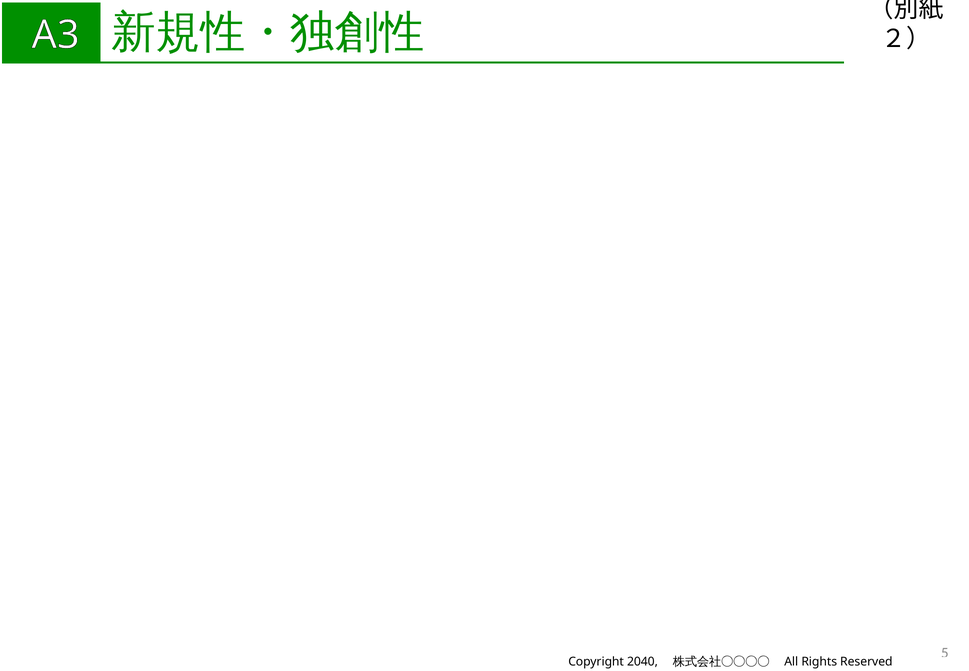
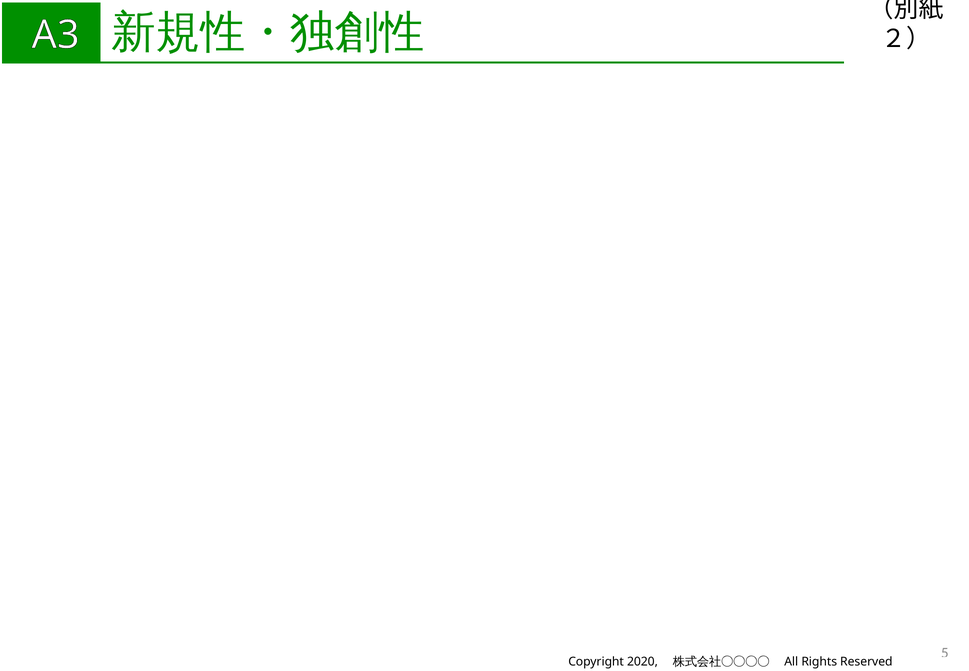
2040: 2040 -> 2020
